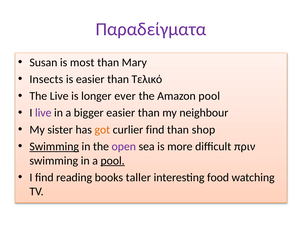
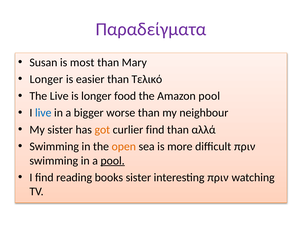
Insects at (46, 79): Insects -> Longer
ever: ever -> food
live at (43, 113) colour: purple -> blue
bigger easier: easier -> worse
shop: shop -> αλλά
Swimming at (54, 146) underline: present -> none
open colour: purple -> orange
books taller: taller -> sister
interesting food: food -> πριν
